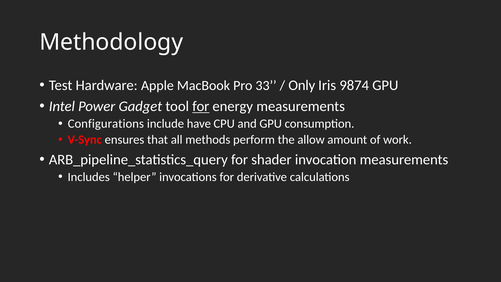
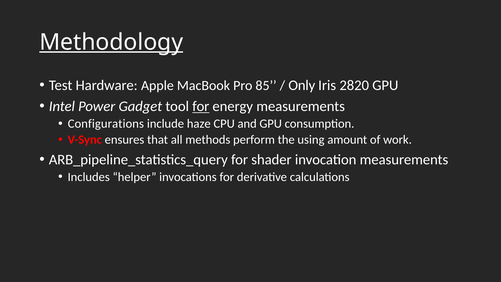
Methodology underline: none -> present
33: 33 -> 85
9874: 9874 -> 2820
have: have -> haze
allow: allow -> using
